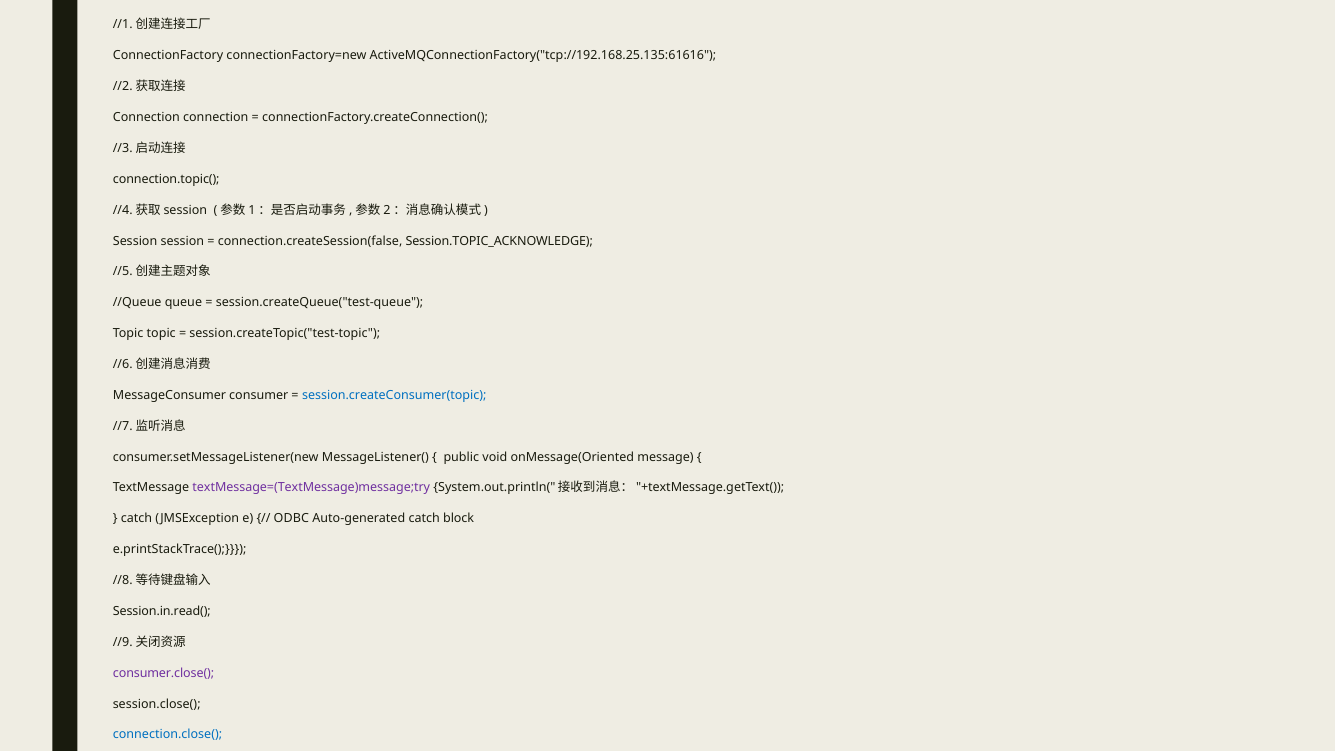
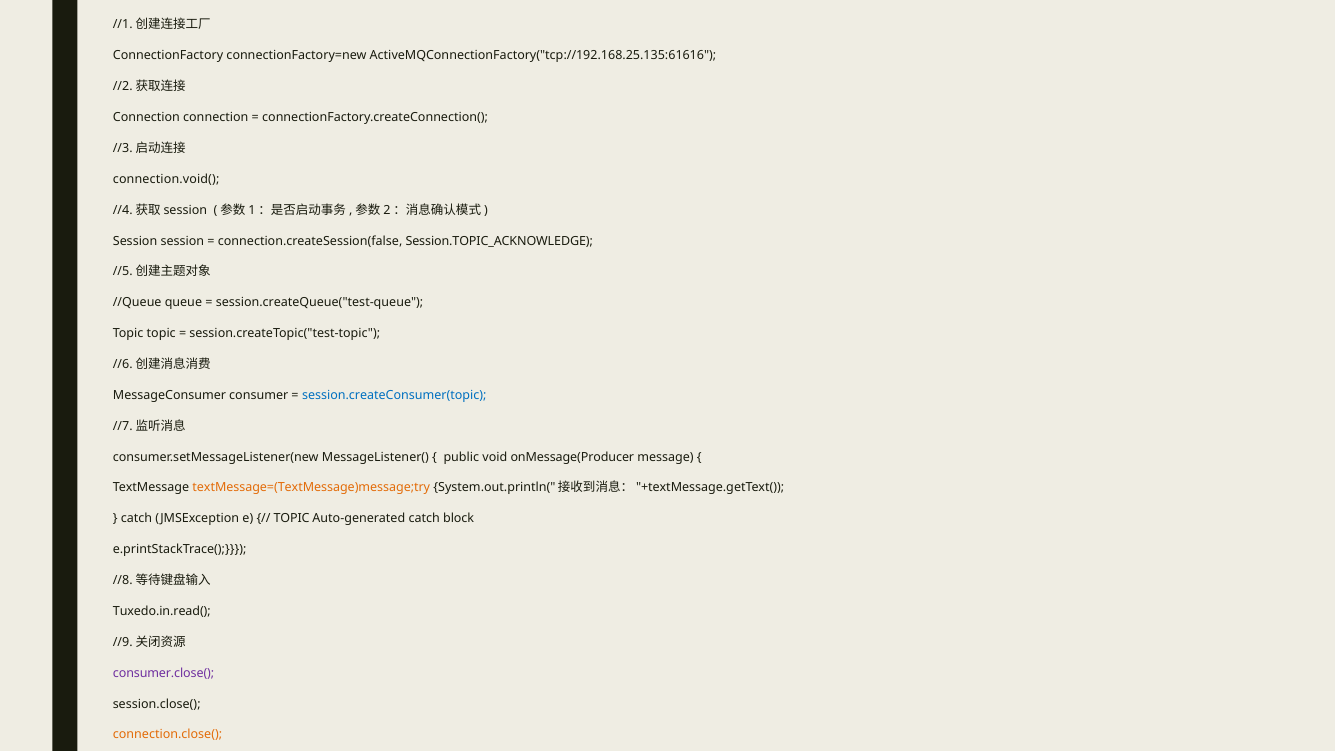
connection.topic(: connection.topic( -> connection.void(
onMessage(Oriented: onMessage(Oriented -> onMessage(Producer
textMessage=(TextMessage)message;try colour: purple -> orange
ODBC at (291, 519): ODBC -> TOPIC
Session.in.read(: Session.in.read( -> Tuxedo.in.read(
connection.close( colour: blue -> orange
